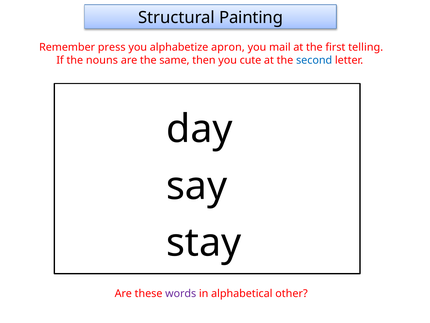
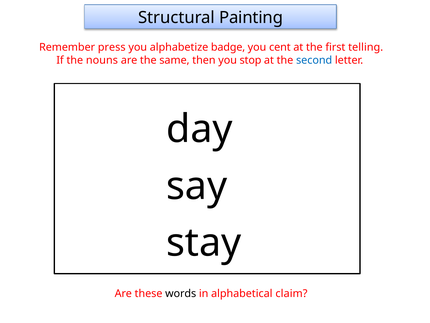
apron: apron -> badge
mail: mail -> cent
cute: cute -> stop
words colour: purple -> black
other: other -> claim
